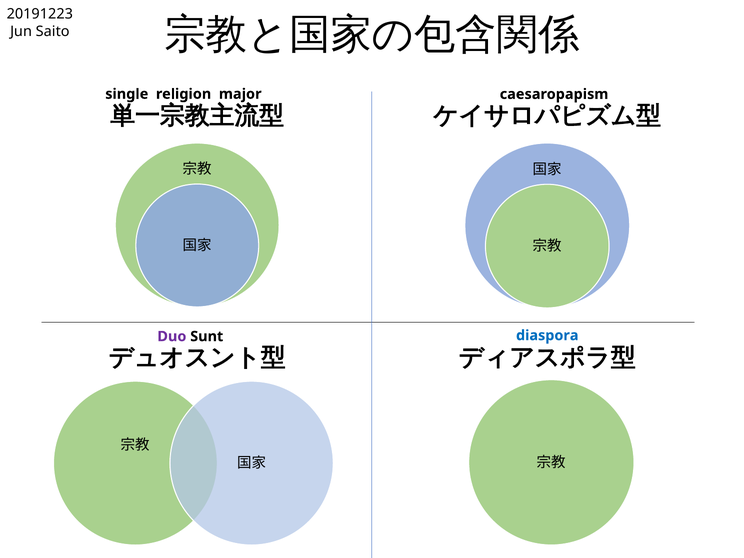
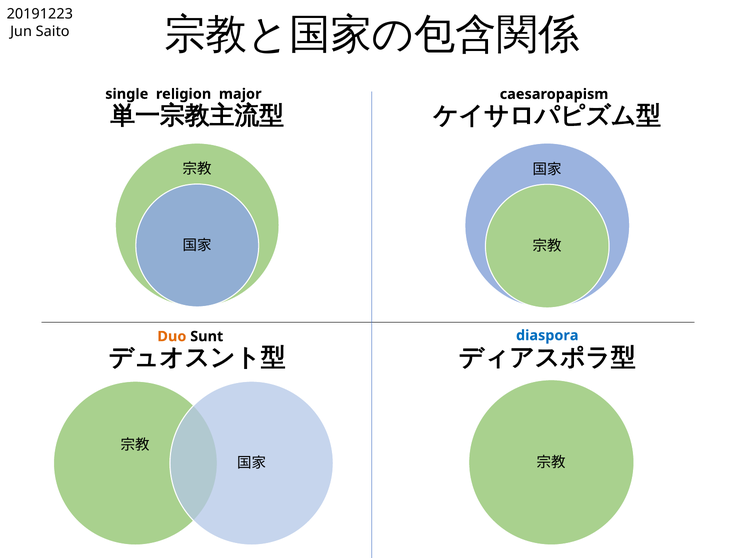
Duo colour: purple -> orange
